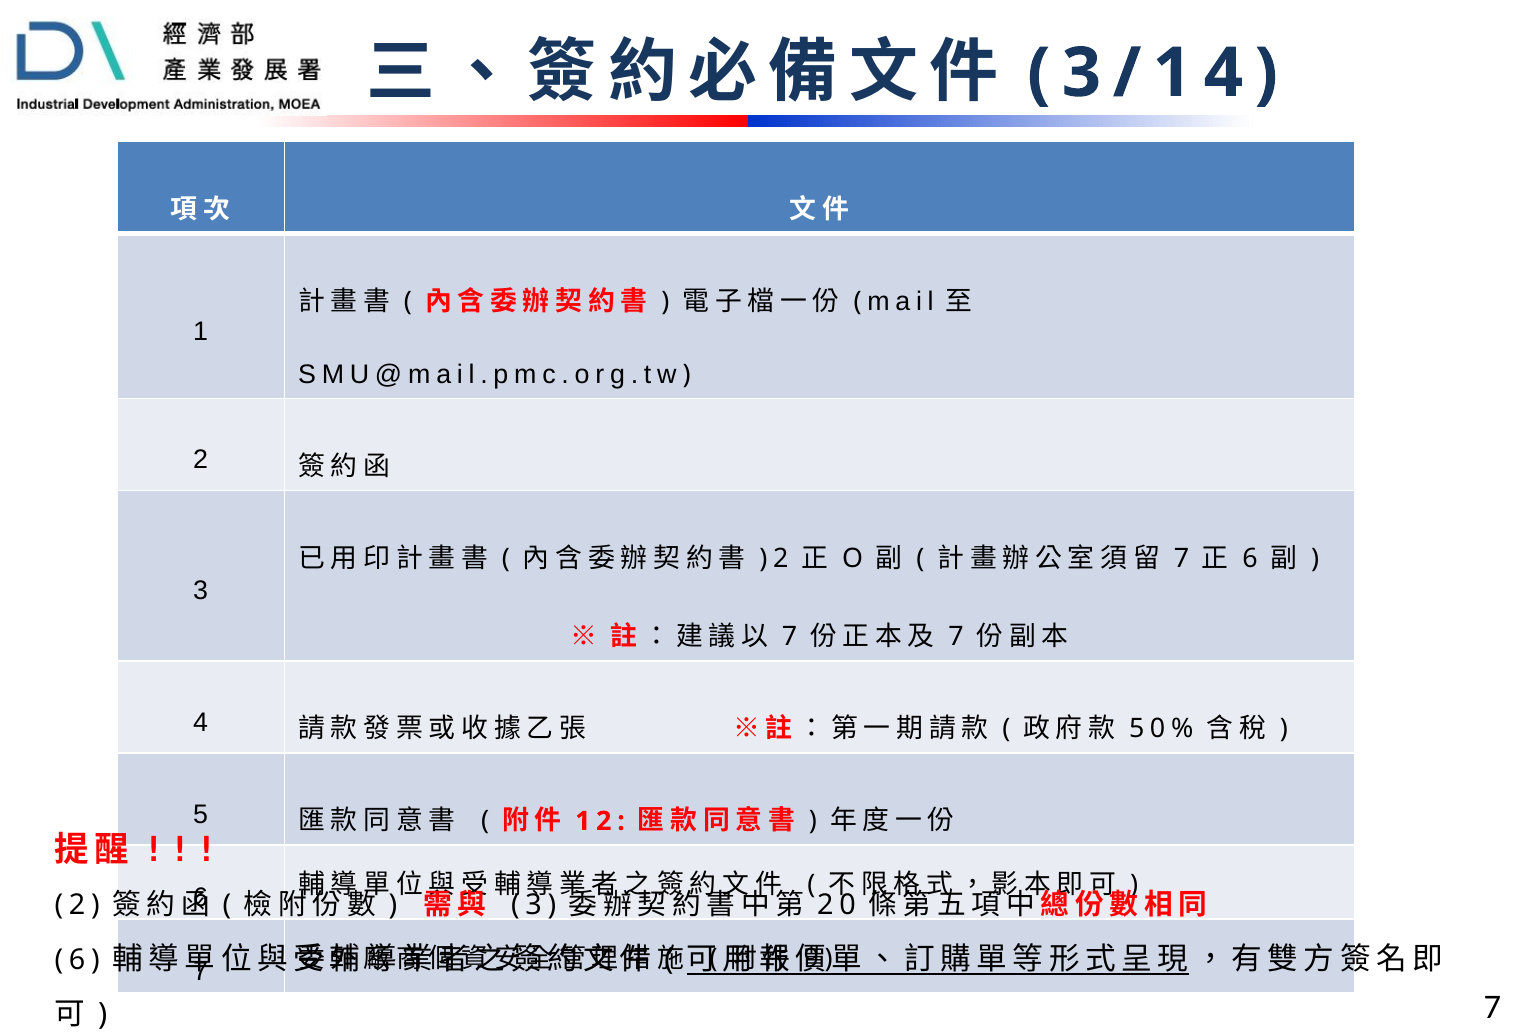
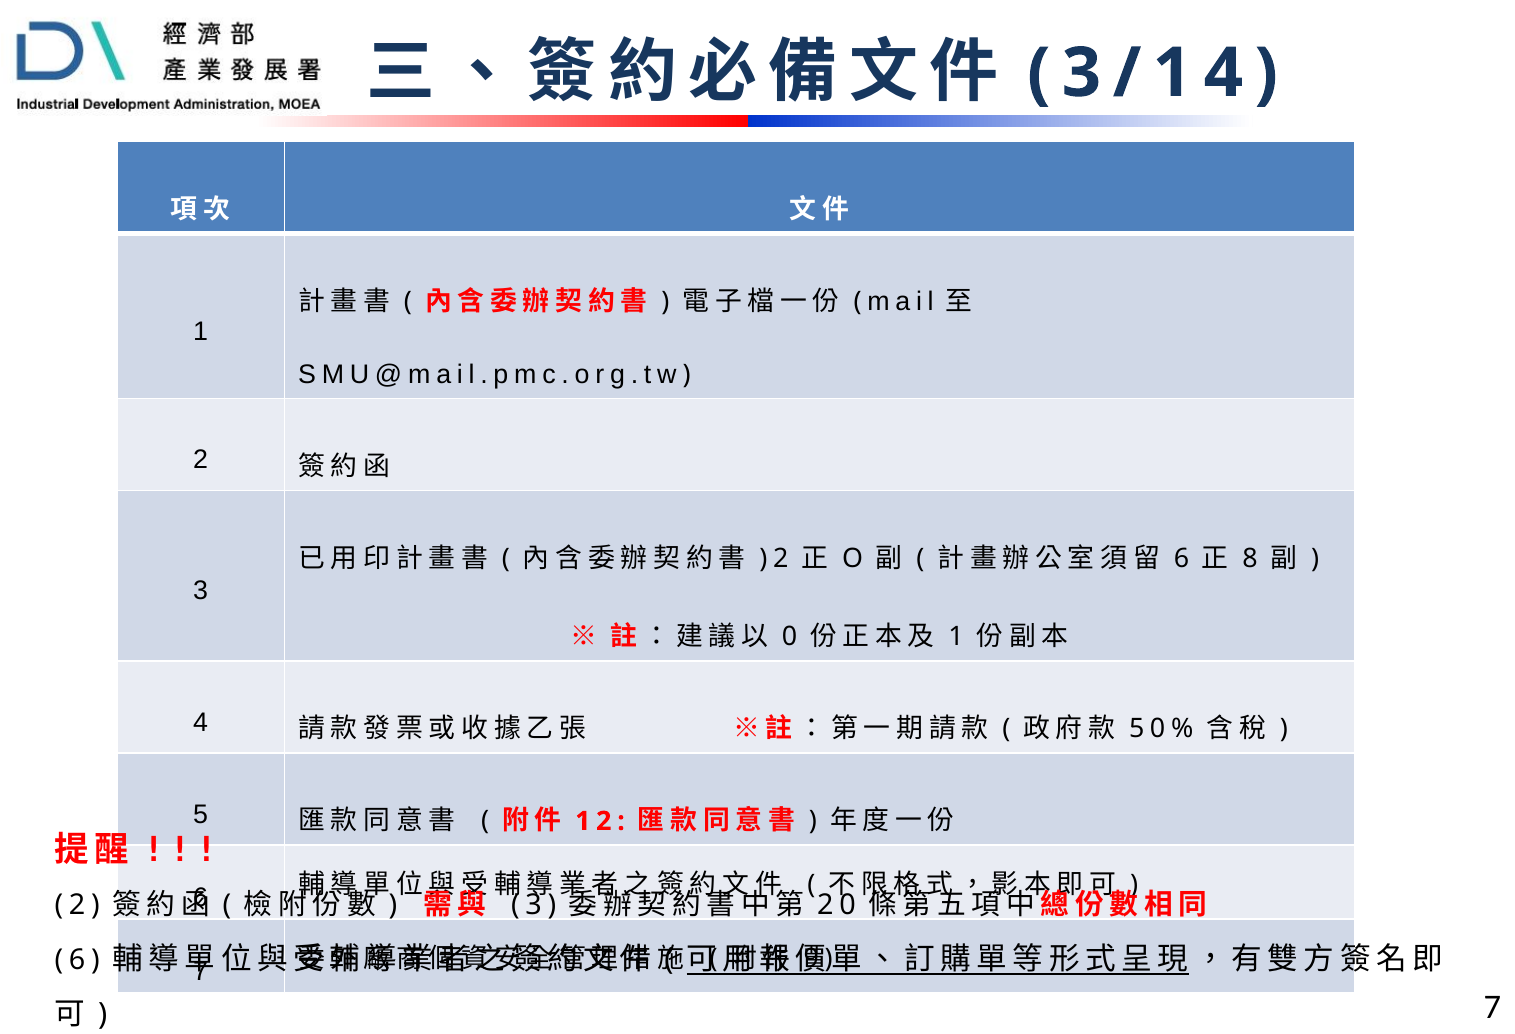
7 at (1181, 559): 7 -> 6
6 at (1250, 559): 6 -> 8
7 at (790, 637): 7 -> 0
7 at (956, 637): 7 -> 1
